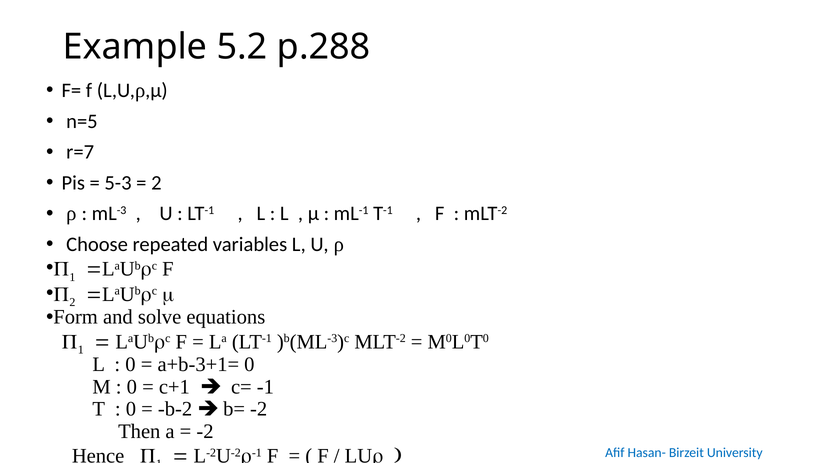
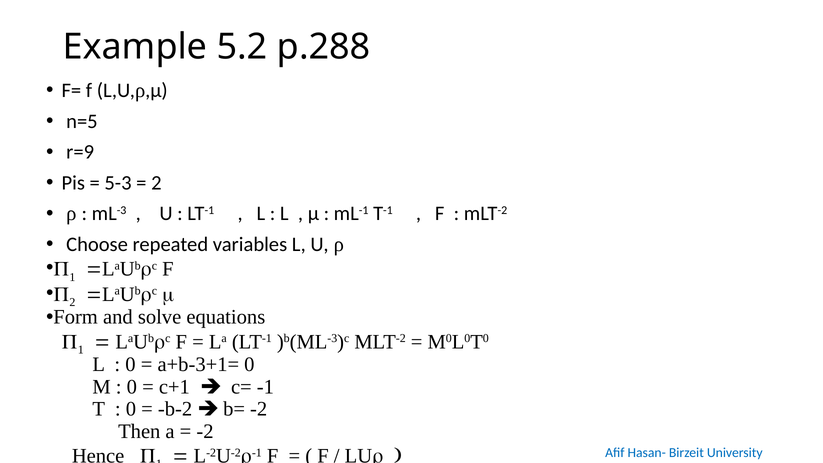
r=7: r=7 -> r=9
